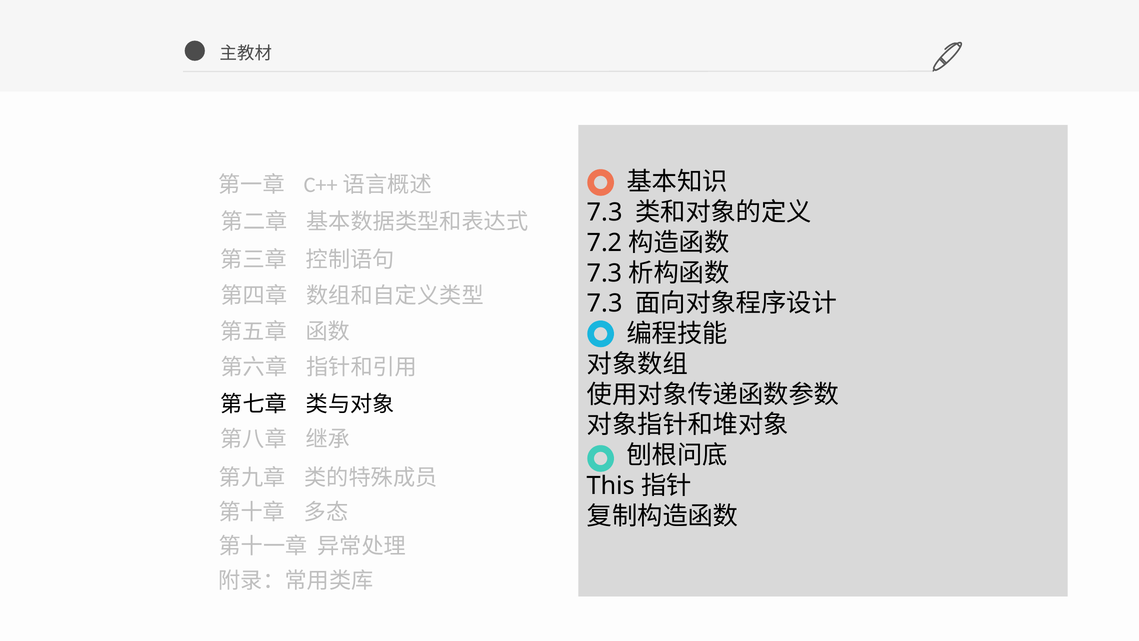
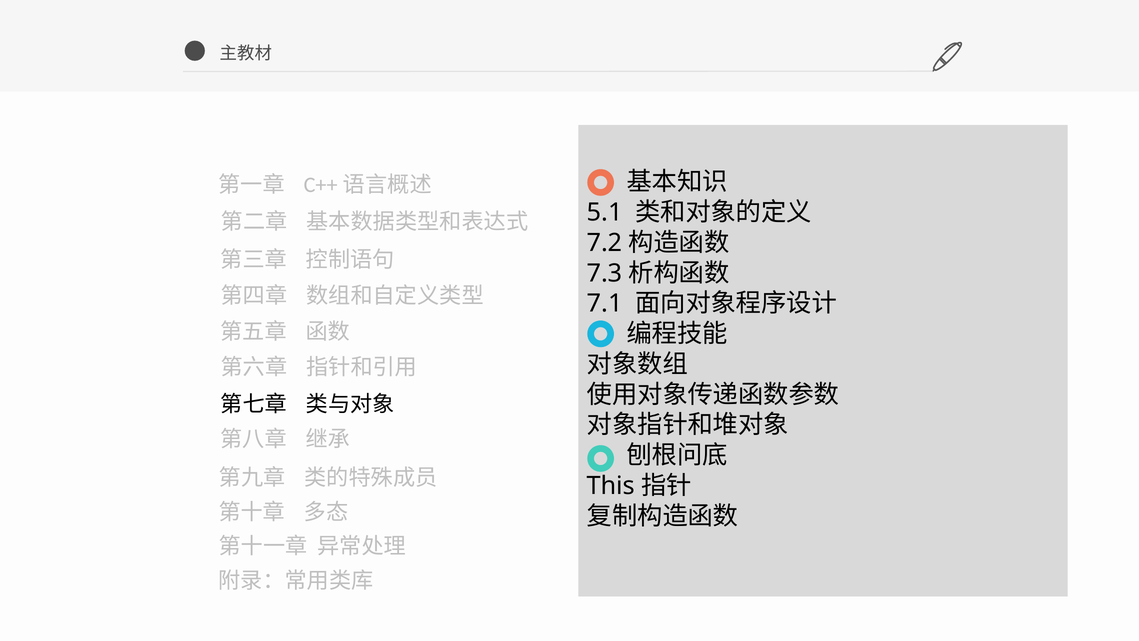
7.3 at (605, 212): 7.3 -> 5.1
7.3 at (605, 303): 7.3 -> 7.1
